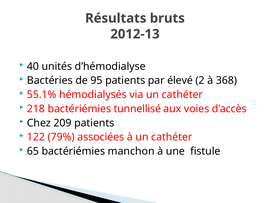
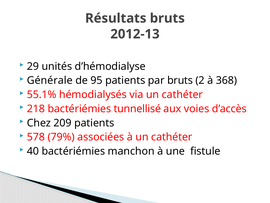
40: 40 -> 29
Bactéries: Bactéries -> Générale
par élevé: élevé -> bruts
122: 122 -> 578
65: 65 -> 40
